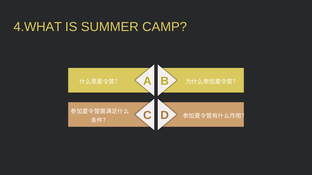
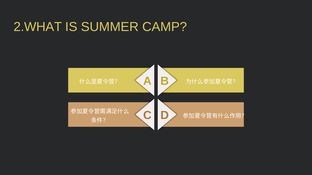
4.WHAT: 4.WHAT -> 2.WHAT
